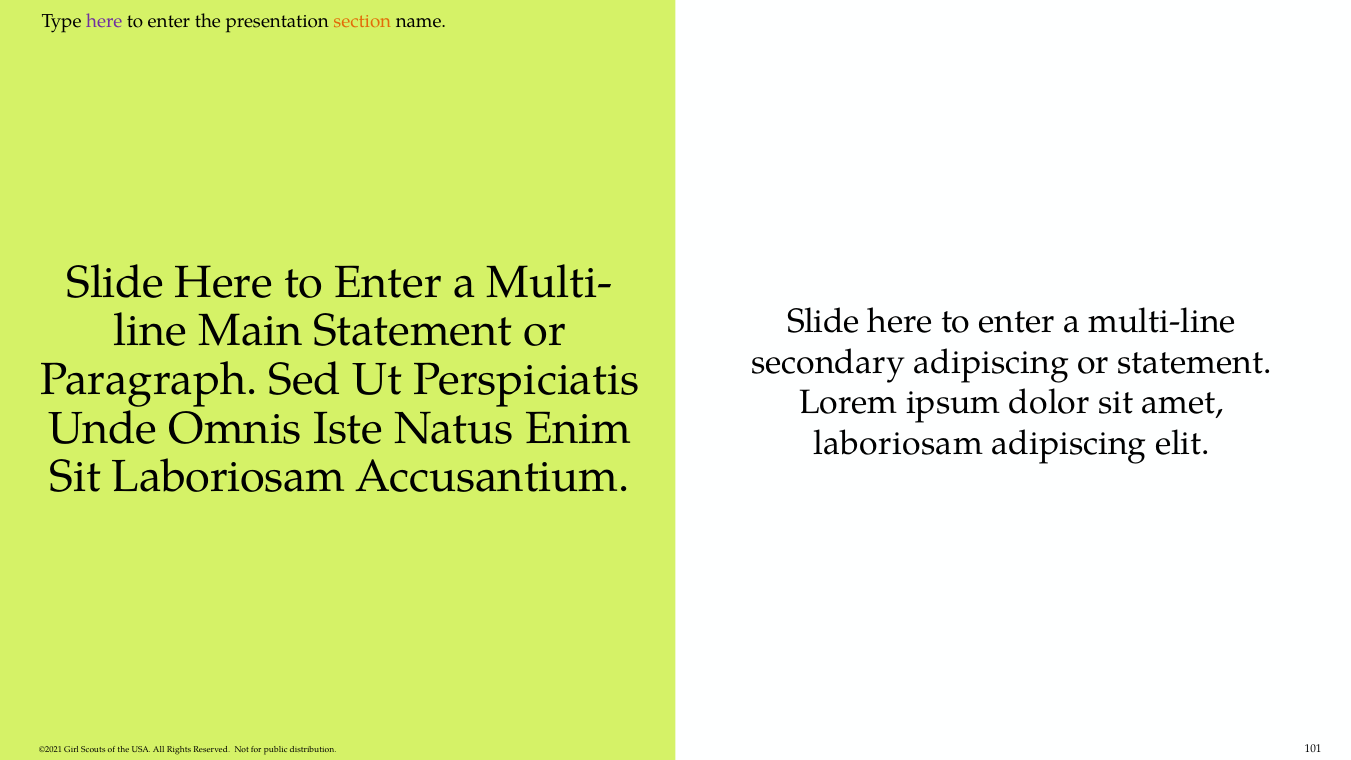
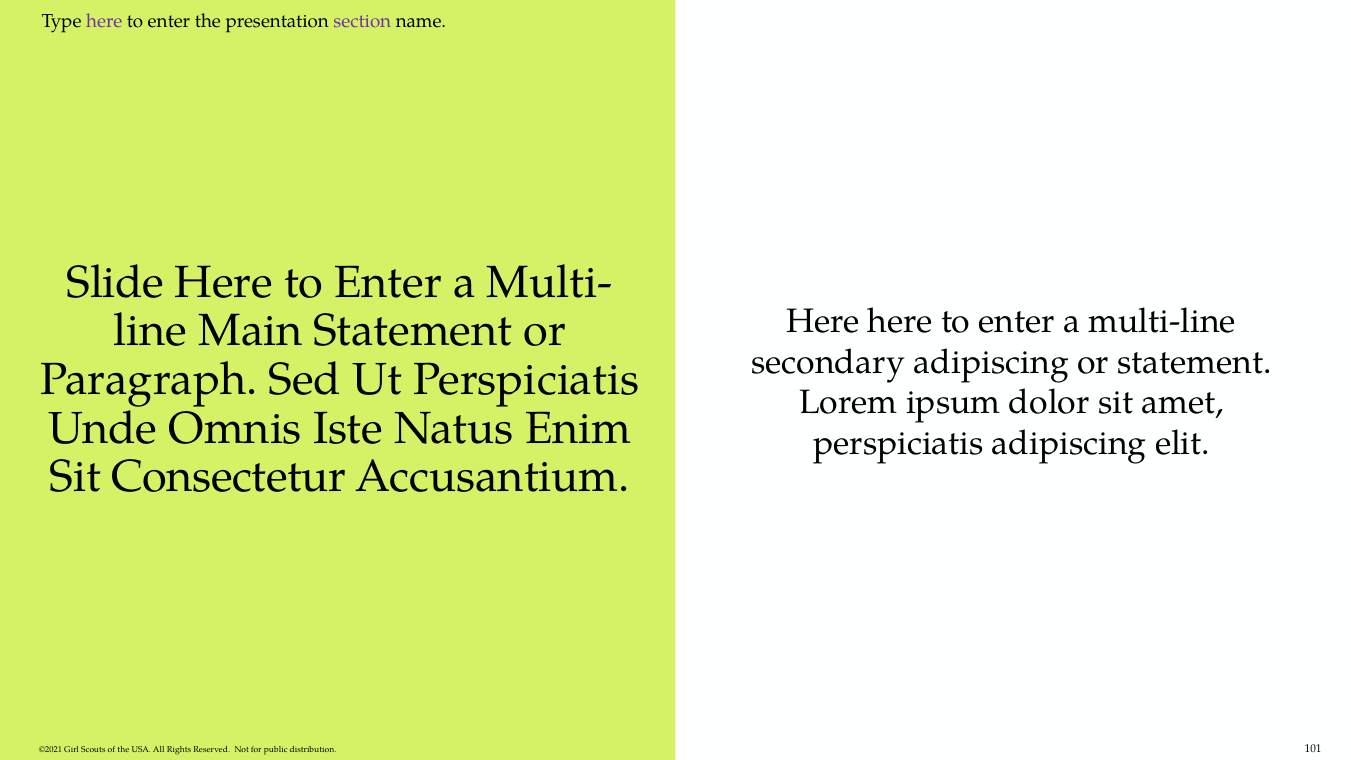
section colour: orange -> purple
Slide at (823, 321): Slide -> Here
laboriosam at (898, 443): laboriosam -> perspiciatis
Sit Laboriosam: Laboriosam -> Consectetur
